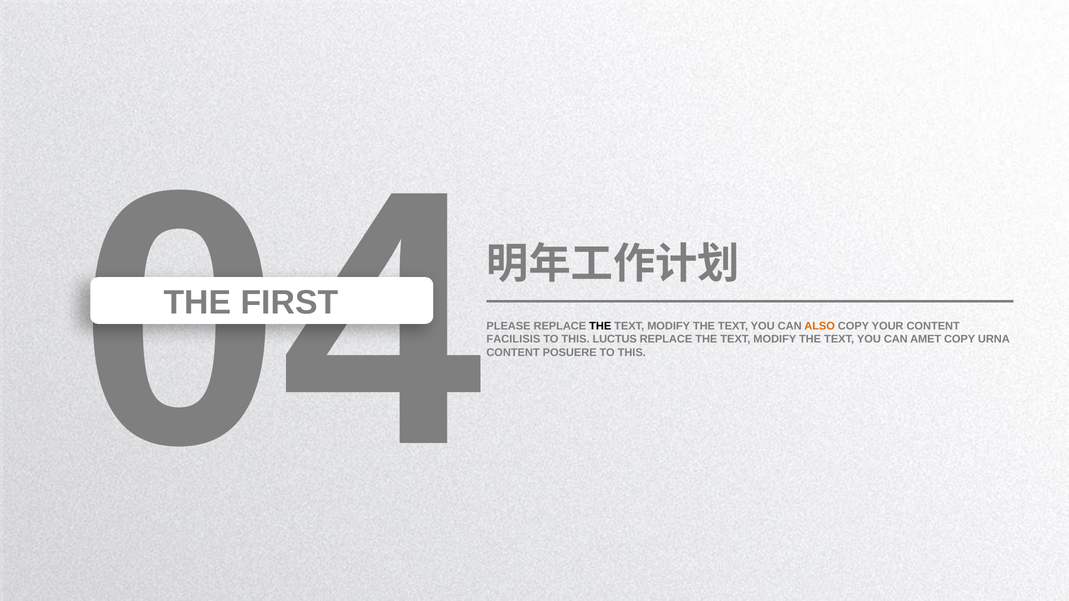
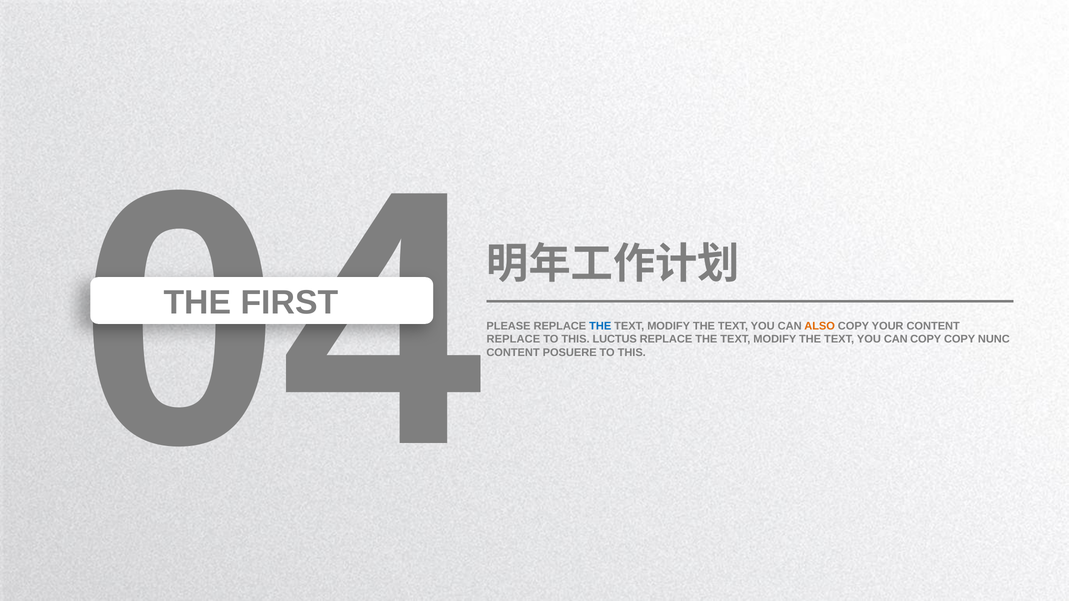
THE at (600, 326) colour: black -> blue
FACILISIS at (513, 339): FACILISIS -> REPLACE
CAN AMET: AMET -> COPY
URNA: URNA -> NUNC
